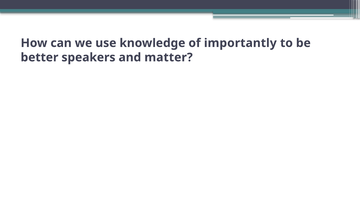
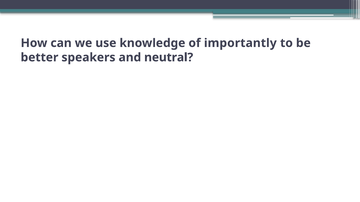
matter: matter -> neutral
